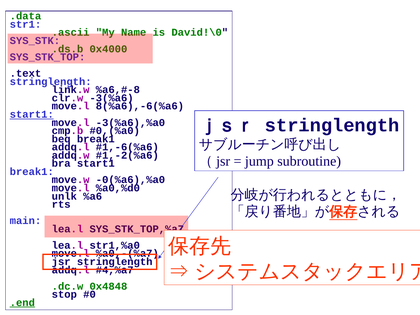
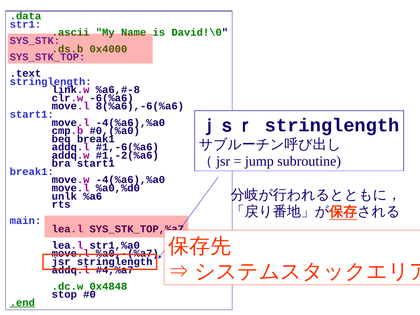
-3(%a6: -3(%a6 -> -6(%a6
start1 at (32, 114) underline: present -> none
move.l -3(%a6),%a0: -3(%a6),%a0 -> -4(%a6),%a0
move.w -0(%a6),%a0: -0(%a6),%a0 -> -4(%a6),%a0
